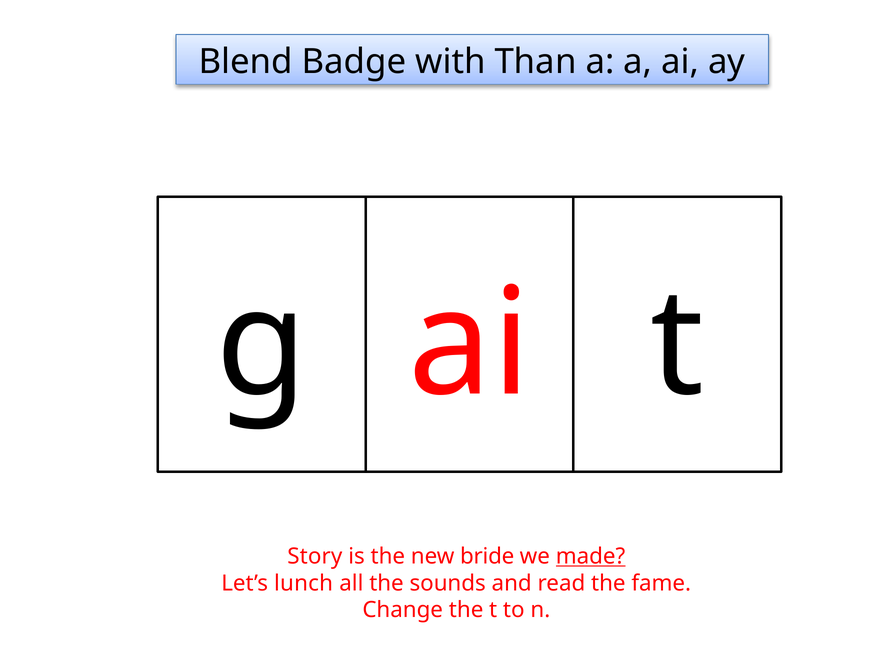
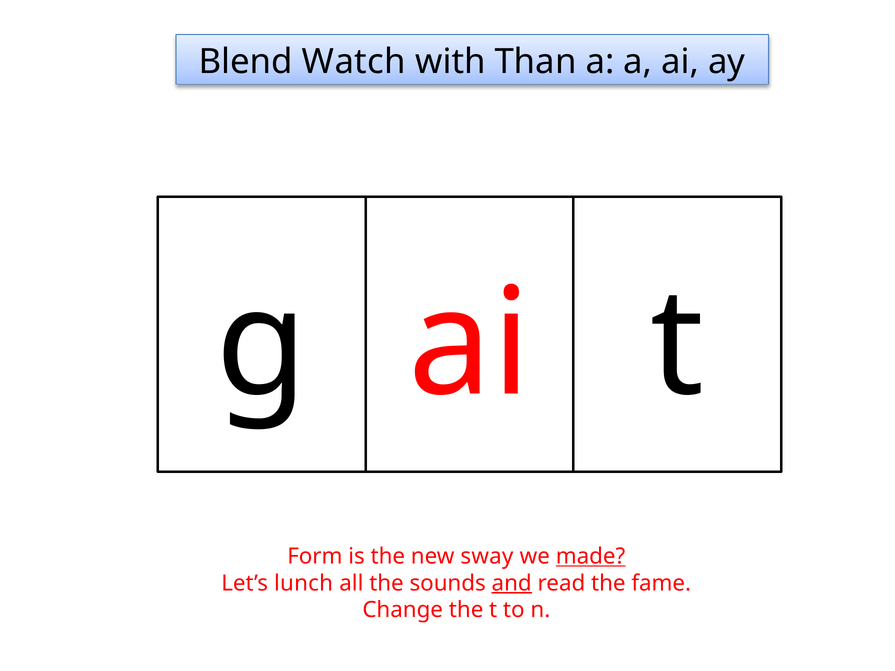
Badge: Badge -> Watch
Story: Story -> Form
bride: bride -> sway
and underline: none -> present
